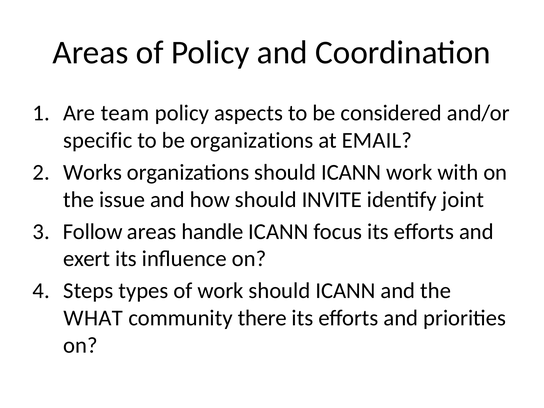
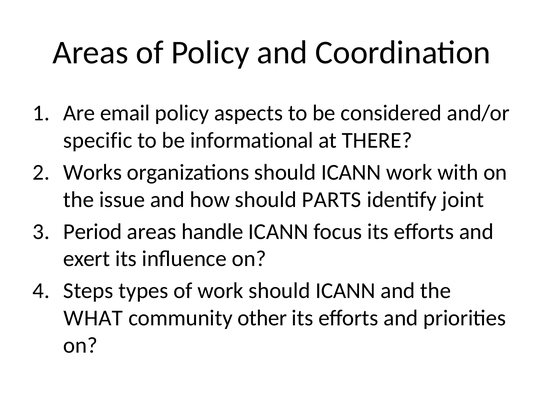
team: team -> email
be organizations: organizations -> informational
EMAIL: EMAIL -> THERE
INVITE: INVITE -> PARTS
Follow: Follow -> Period
there: there -> other
